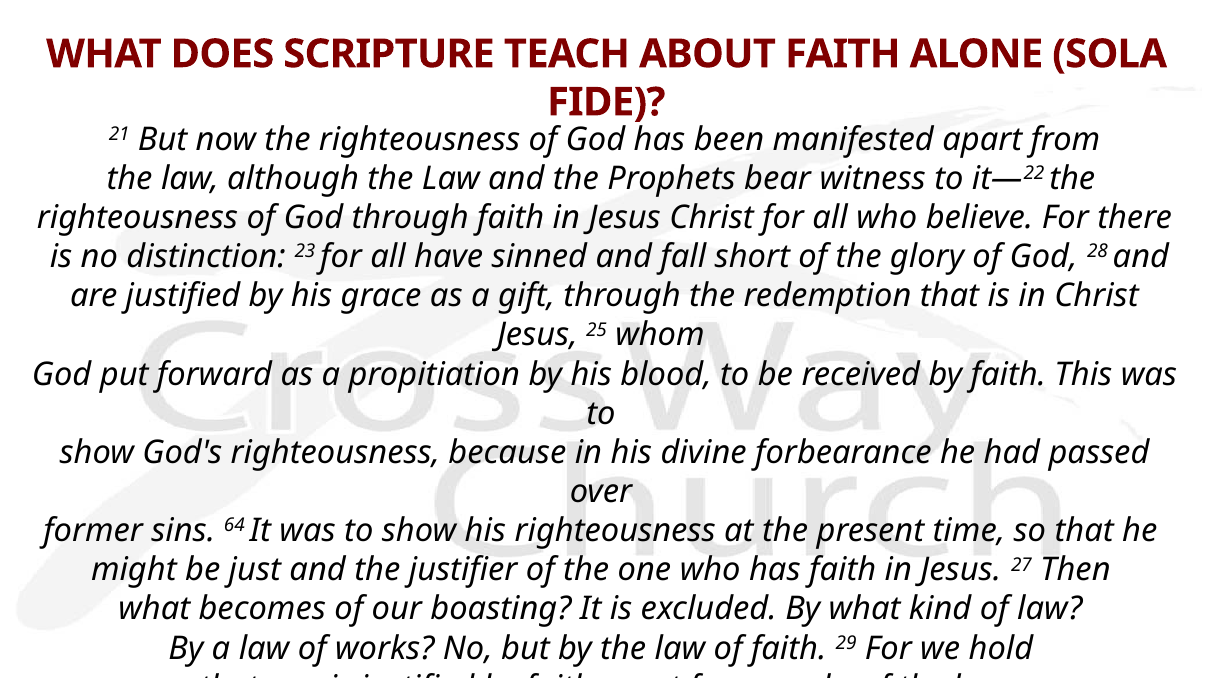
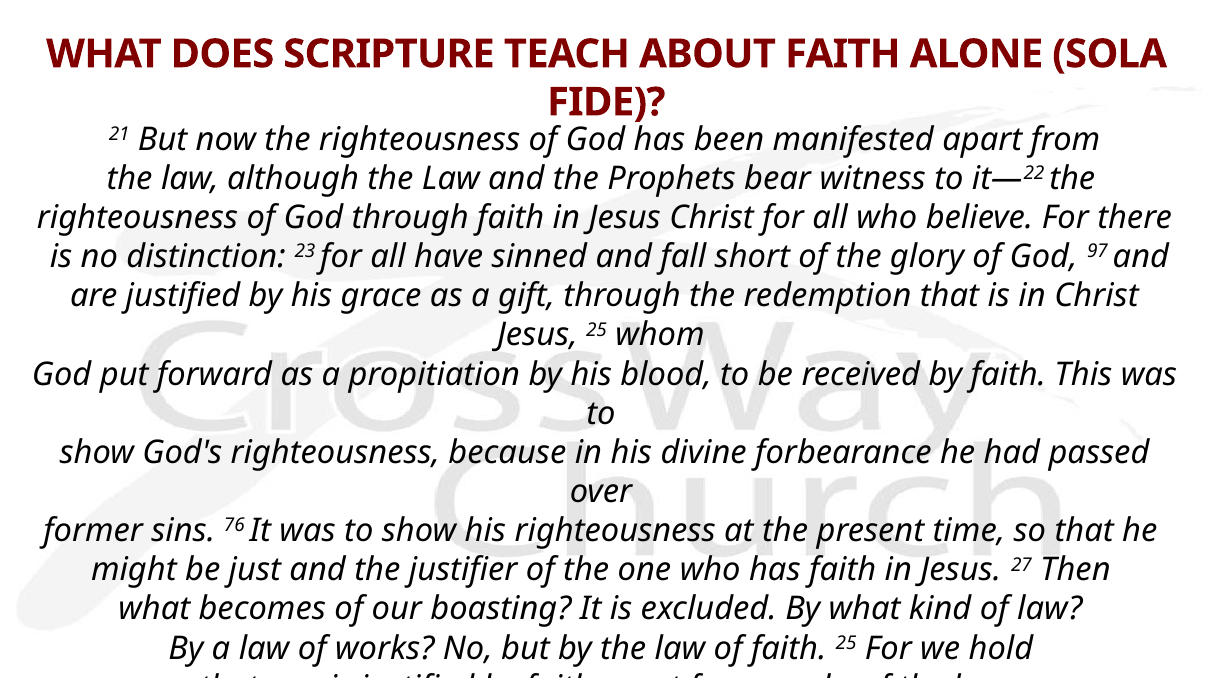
28: 28 -> 97
64: 64 -> 76
faith 29: 29 -> 25
